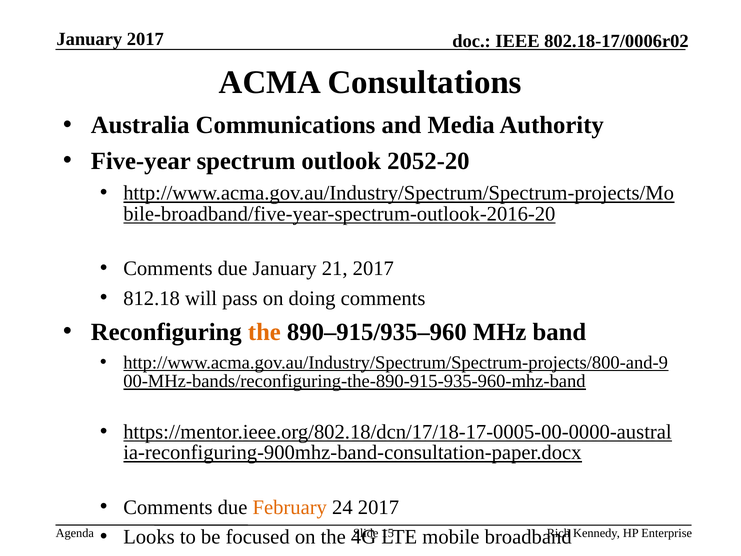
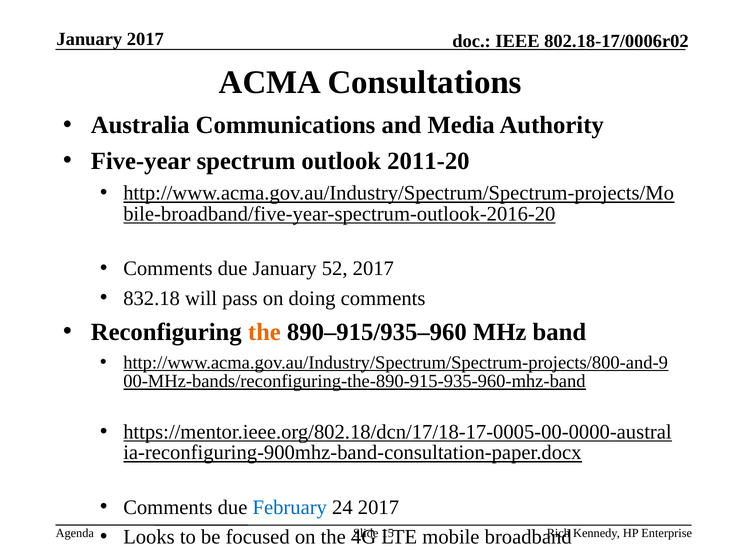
2052-20: 2052-20 -> 2011-20
21: 21 -> 52
812.18: 812.18 -> 832.18
February colour: orange -> blue
